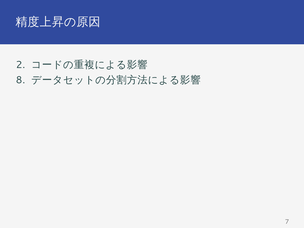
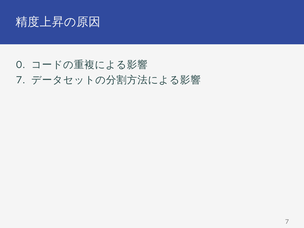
2: 2 -> 0
8 at (21, 80): 8 -> 7
